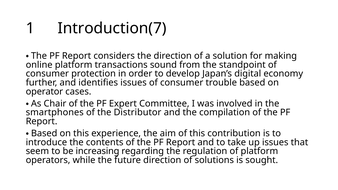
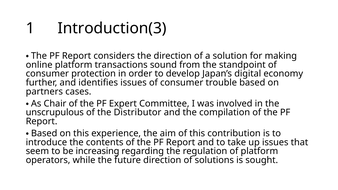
Introduction(7: Introduction(7 -> Introduction(3
operator: operator -> partners
smartphones: smartphones -> unscrupulous
